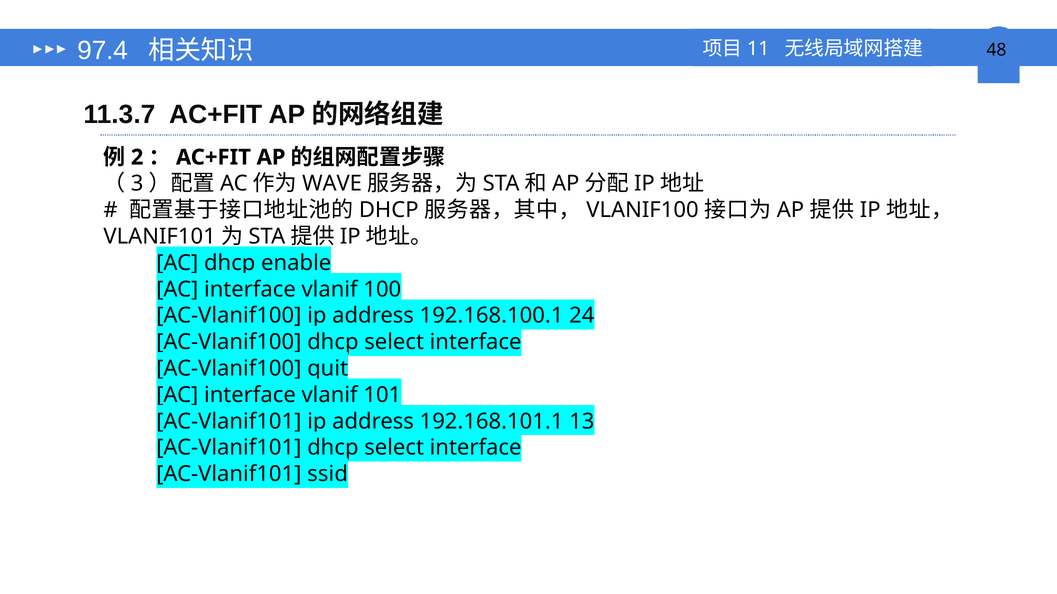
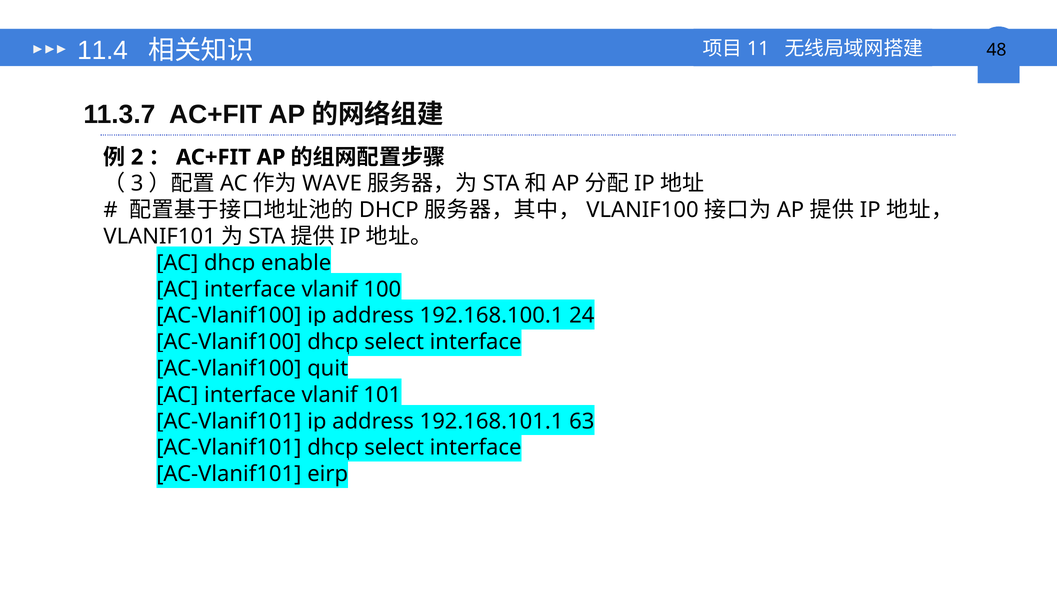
97.4: 97.4 -> 11.4
13: 13 -> 63
ssid: ssid -> eirp
